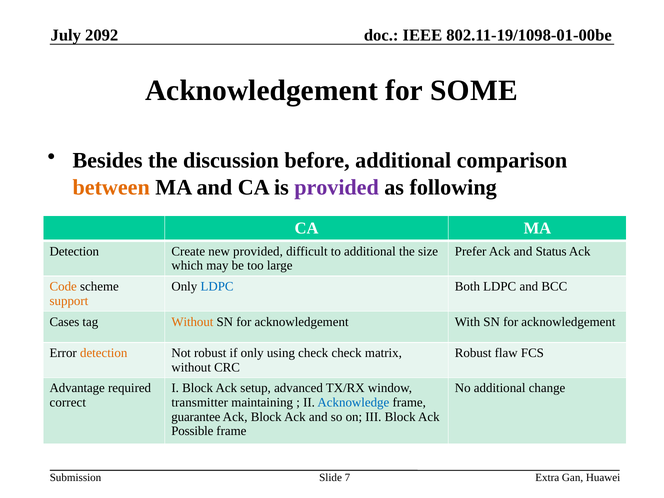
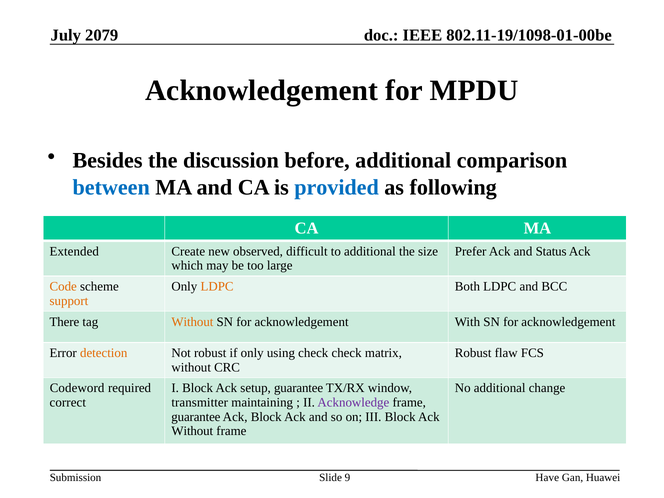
2092: 2092 -> 2079
SOME: SOME -> MPDU
between colour: orange -> blue
provided at (337, 187) colour: purple -> blue
Detection at (74, 251): Detection -> Extended
new provided: provided -> observed
LDPC at (217, 287) colour: blue -> orange
Cases: Cases -> There
Advantage: Advantage -> Codeword
setup advanced: advanced -> guarantee
Acknowledge colour: blue -> purple
Possible at (192, 431): Possible -> Without
Extra: Extra -> Have
7: 7 -> 9
